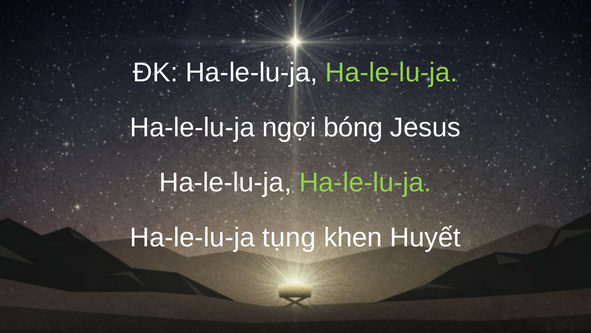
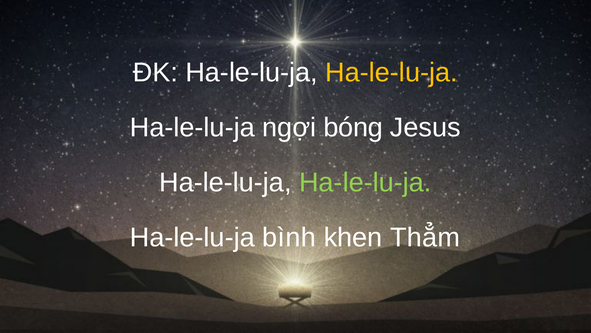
Ha-le-lu-ja at (391, 72) colour: light green -> yellow
tụng: tụng -> bình
Huyết: Huyết -> Thẳm
